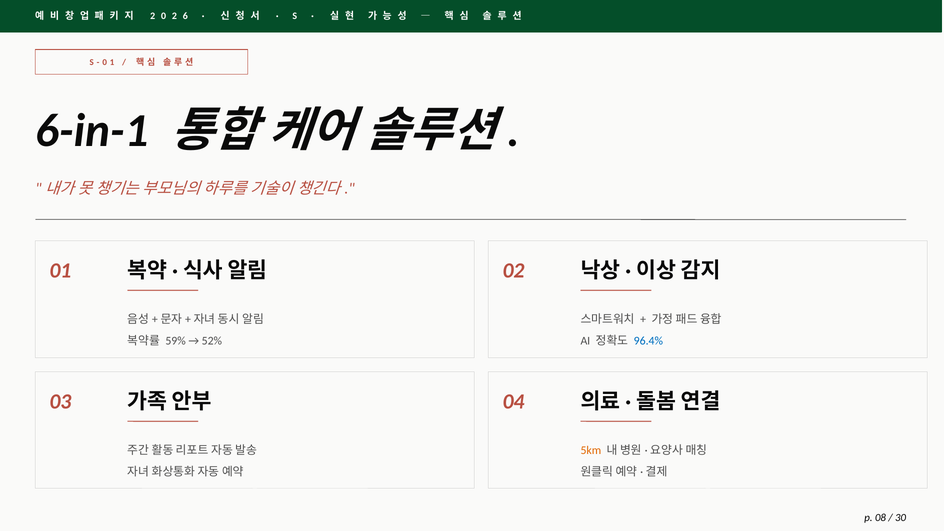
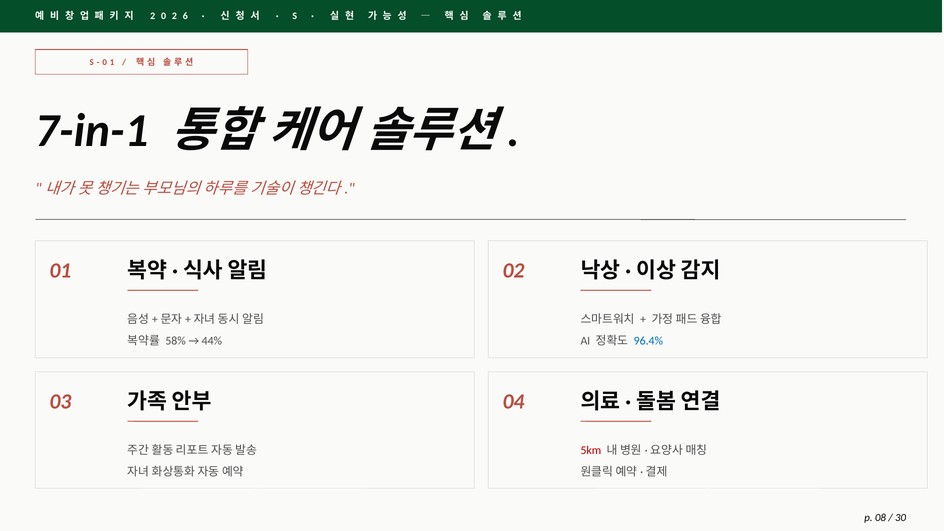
6-in-1: 6-in-1 -> 7-in-1
59%: 59% -> 58%
52%: 52% -> 44%
5km colour: orange -> red
